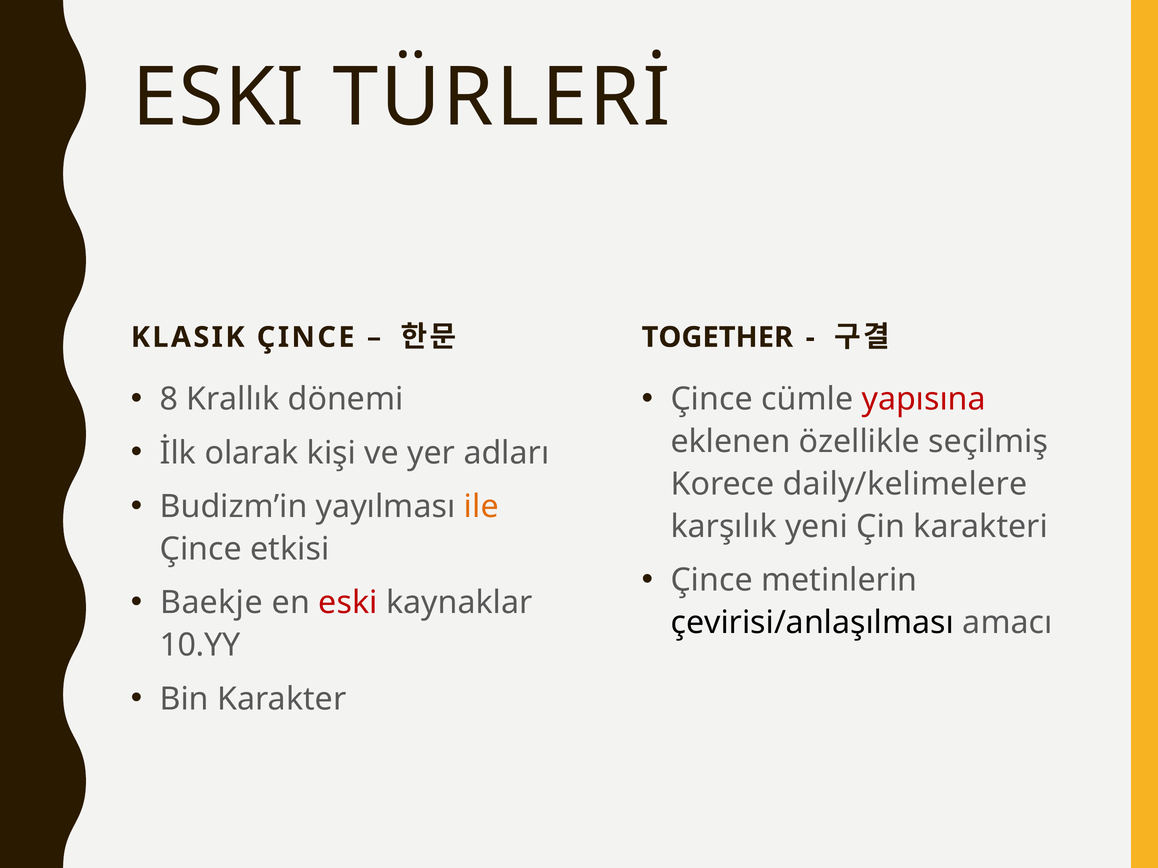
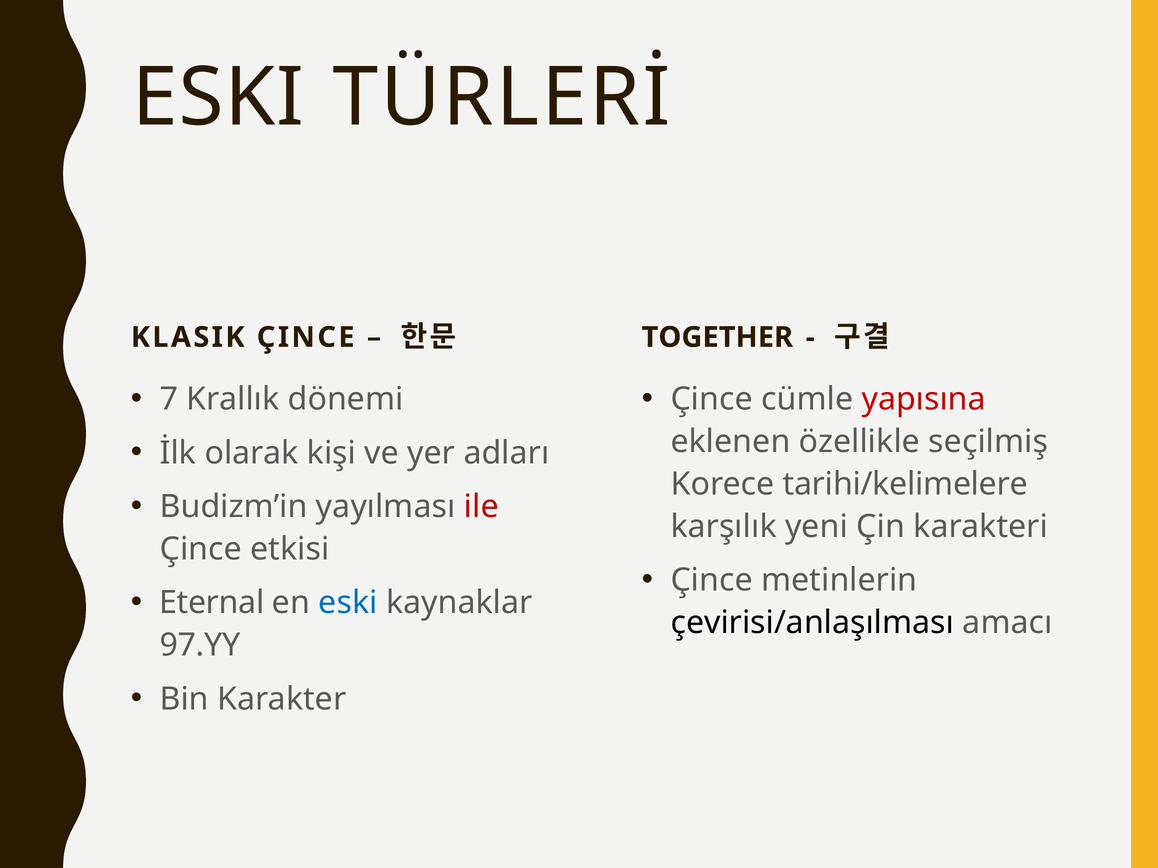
8: 8 -> 7
daily/kelimelere: daily/kelimelere -> tarihi/kelimelere
ile colour: orange -> red
Baekje: Baekje -> Eternal
eski at (348, 603) colour: red -> blue
10.YY: 10.YY -> 97.YY
